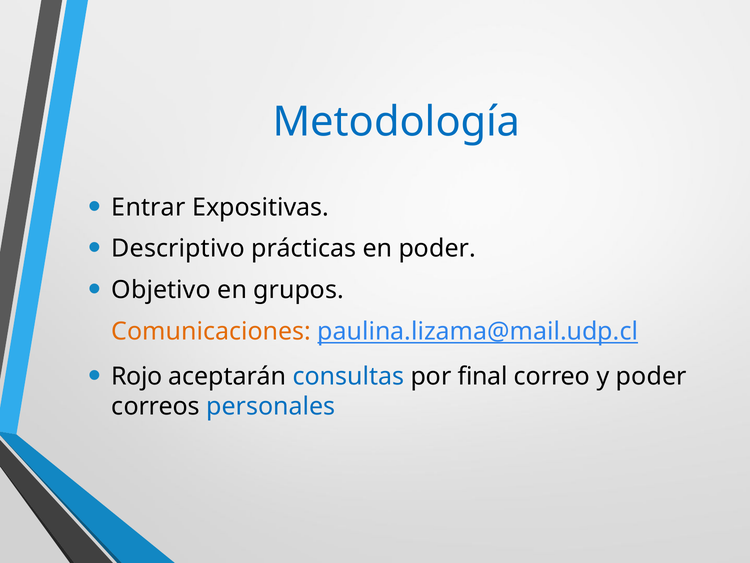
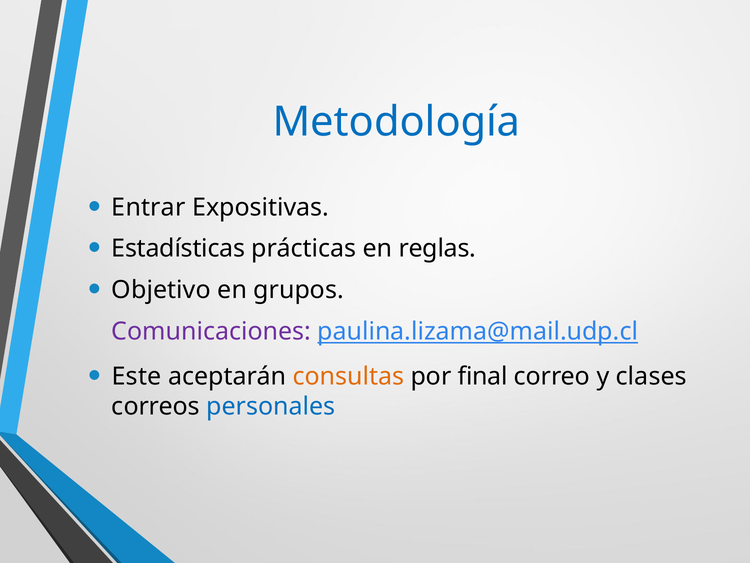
Descriptivo: Descriptivo -> Estadísticas
en poder: poder -> reglas
Comunicaciones colour: orange -> purple
Rojo: Rojo -> Este
consultas colour: blue -> orange
y poder: poder -> clases
